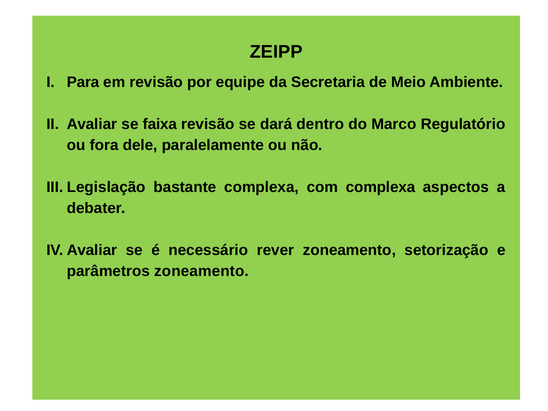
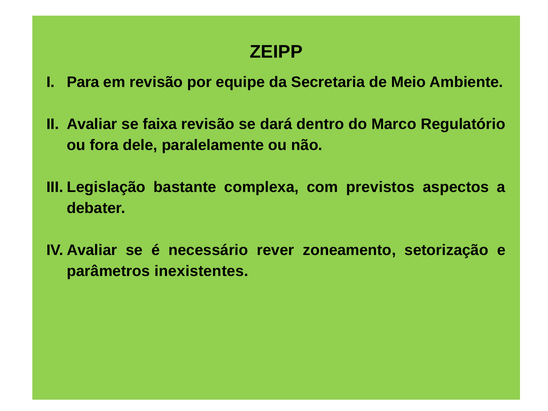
com complexa: complexa -> previstos
parâmetros zoneamento: zoneamento -> inexistentes
